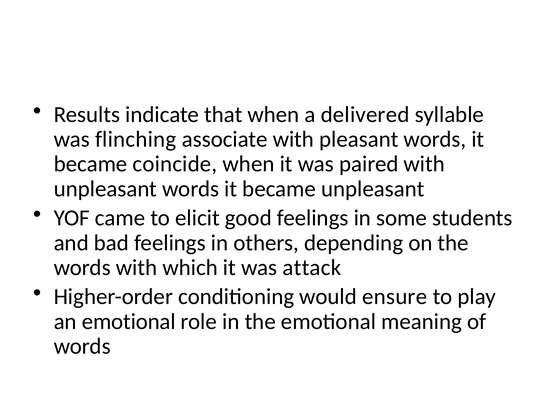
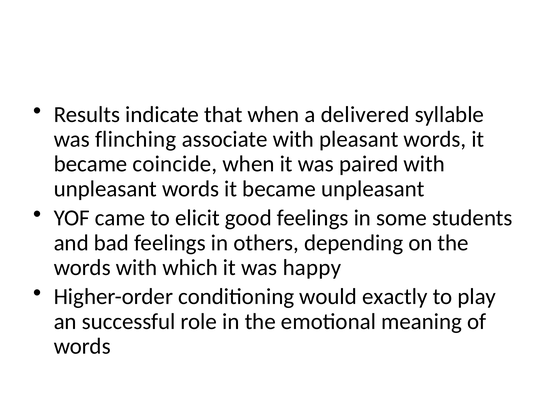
attack: attack -> happy
ensure: ensure -> exactly
an emotional: emotional -> successful
